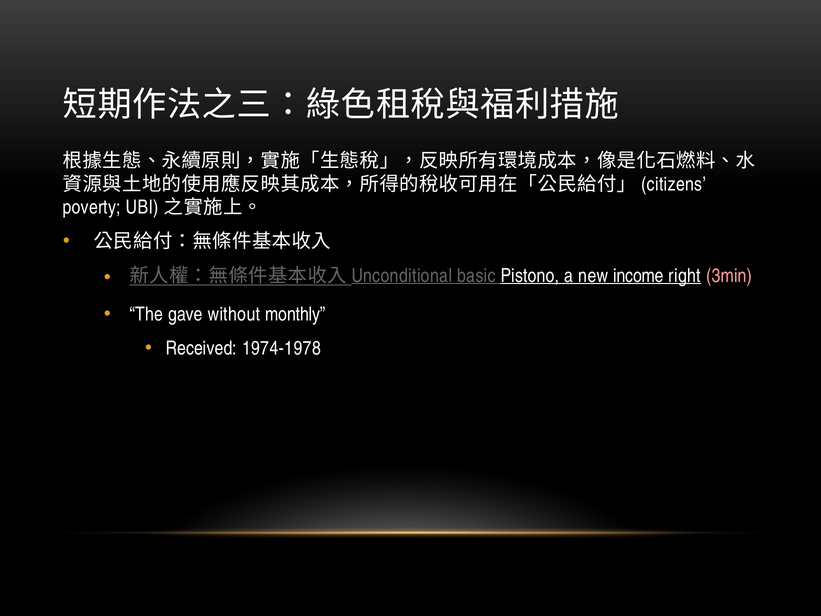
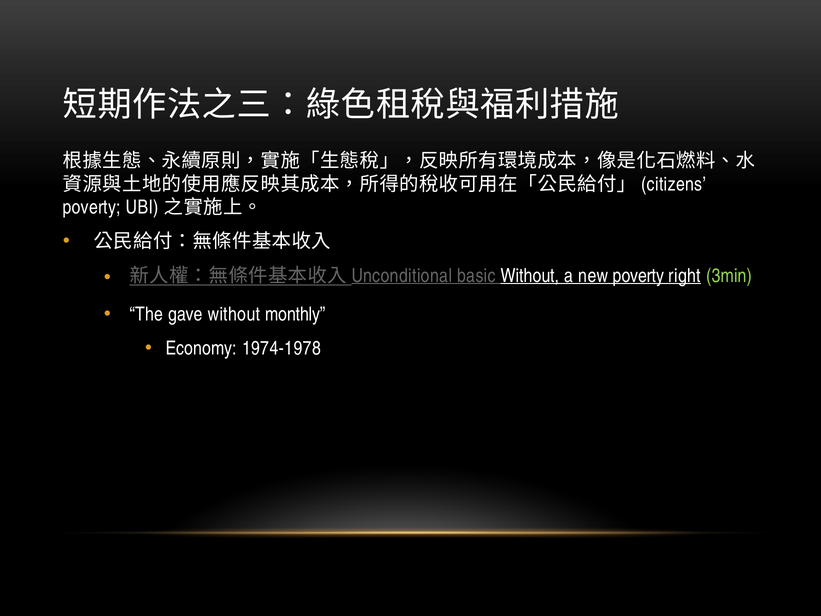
basic Pistono: Pistono -> Without
new income: income -> poverty
3min colour: pink -> light green
Received: Received -> Economy
